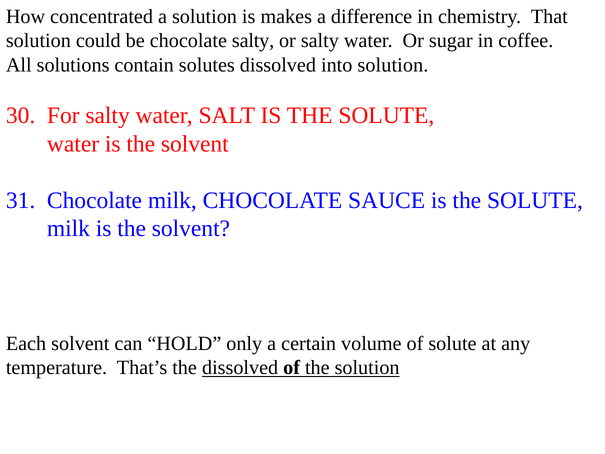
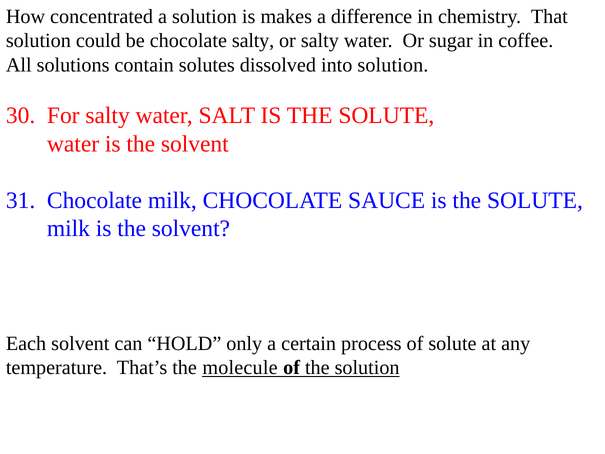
volume: volume -> process
the dissolved: dissolved -> molecule
